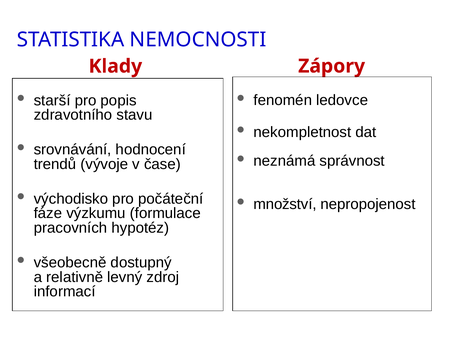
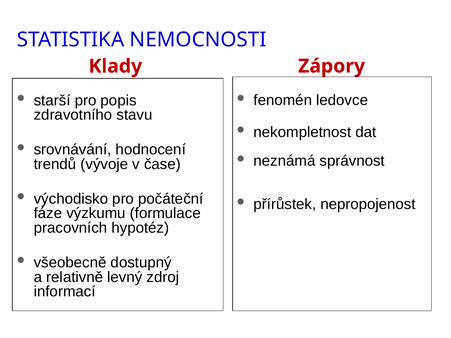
množství: množství -> přírůstek
